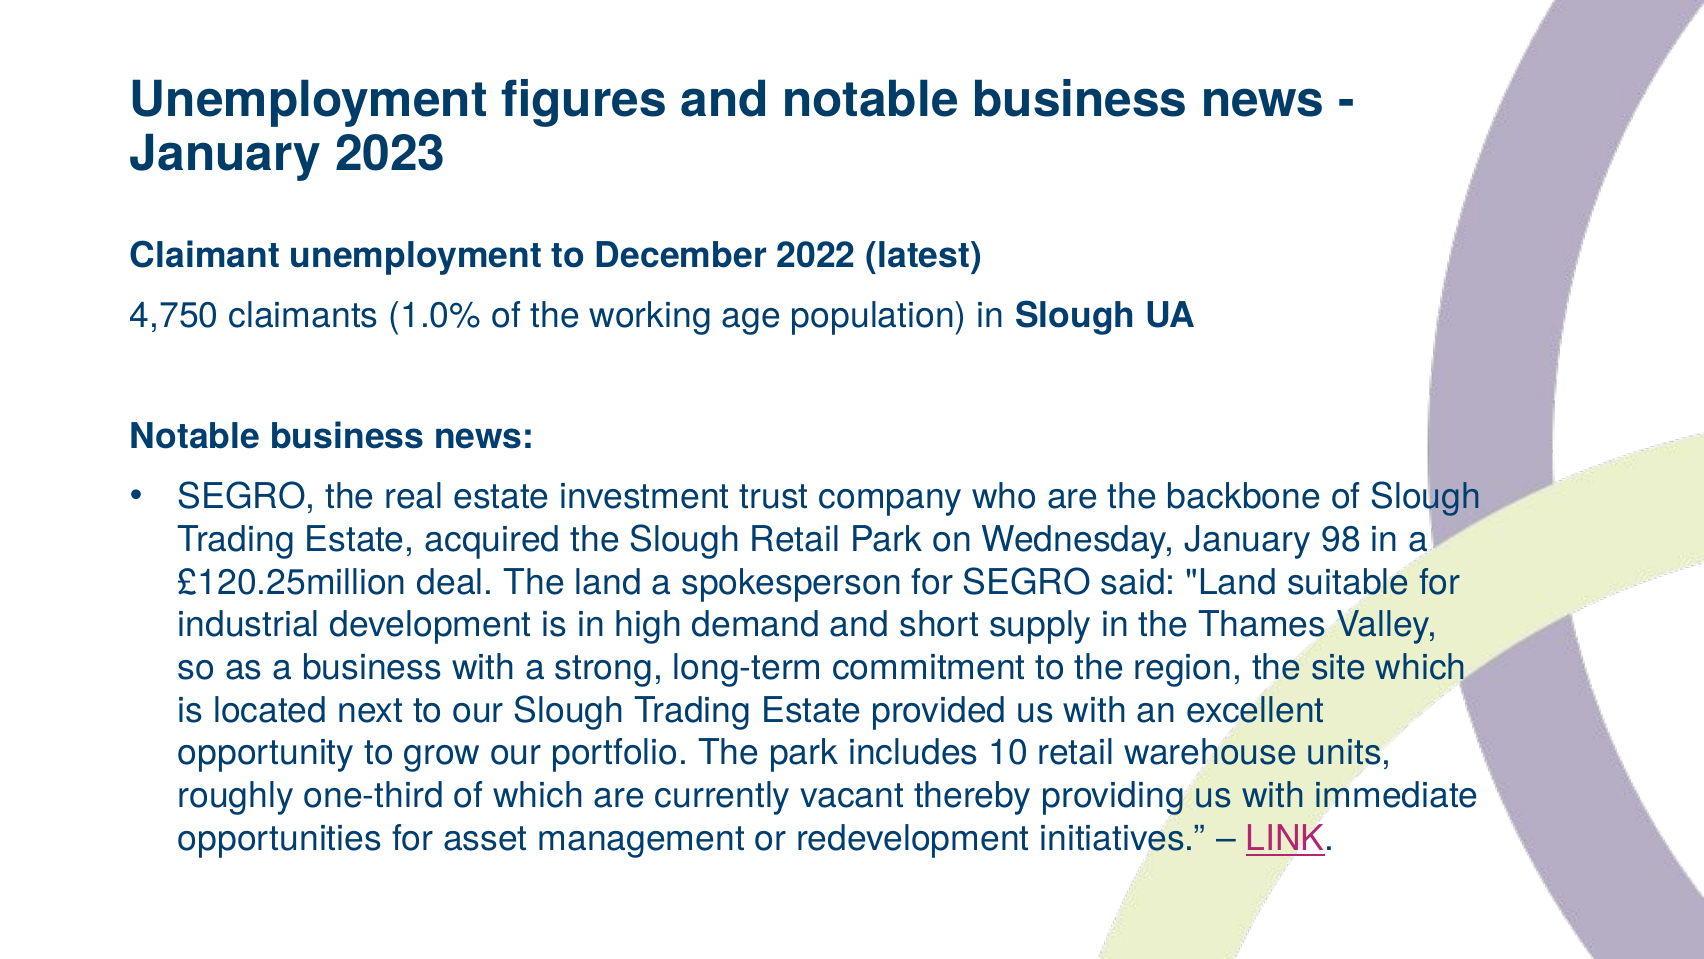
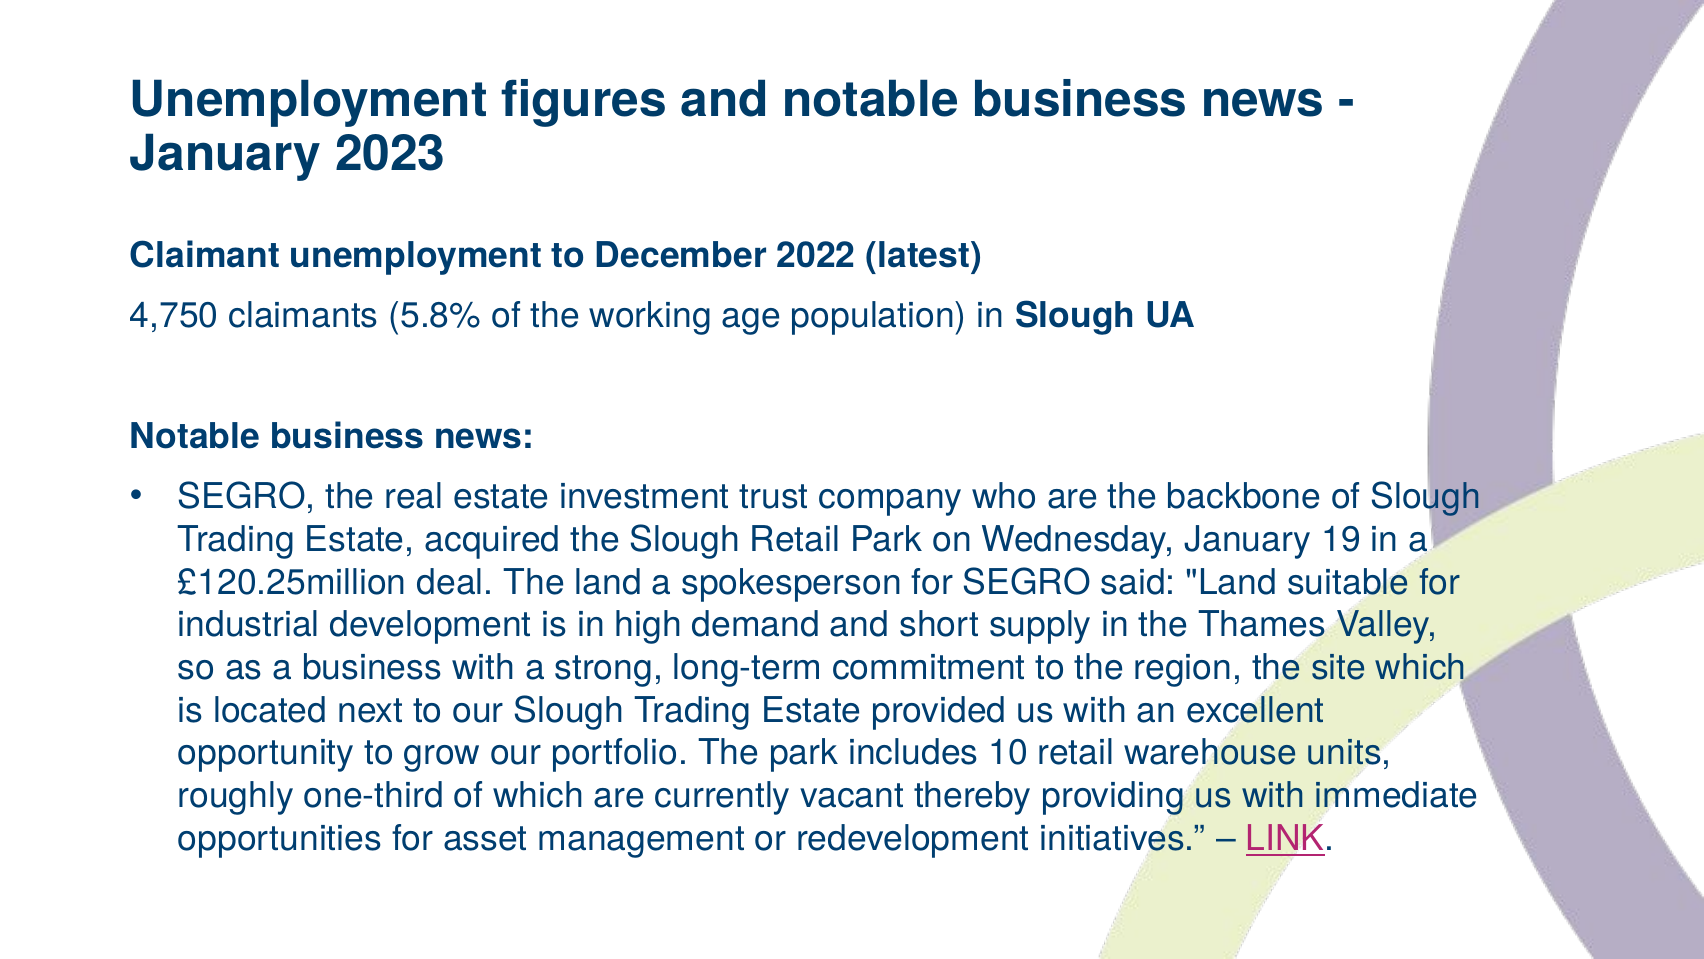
1.0%: 1.0% -> 5.8%
98: 98 -> 19
